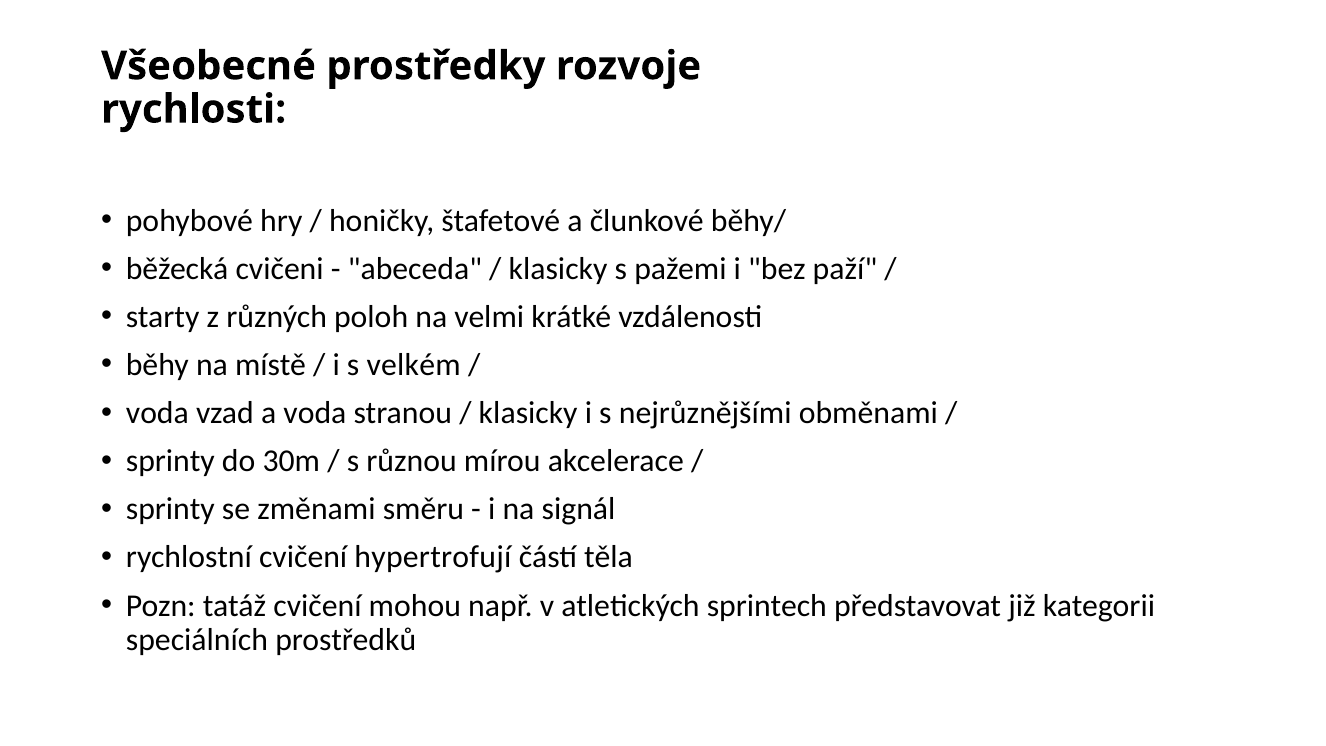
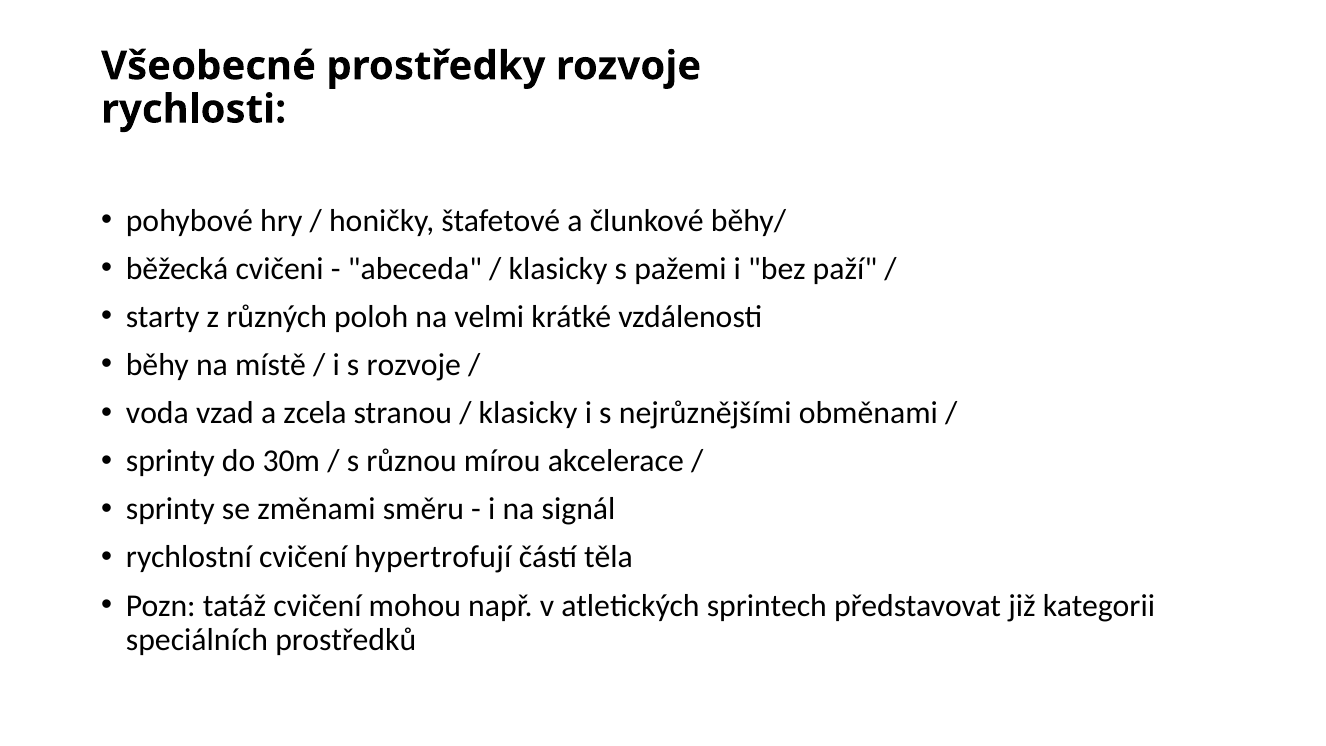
s velkém: velkém -> rozvoje
a voda: voda -> zcela
